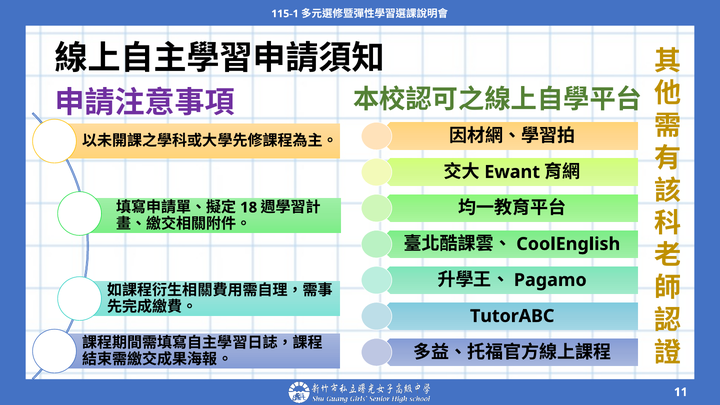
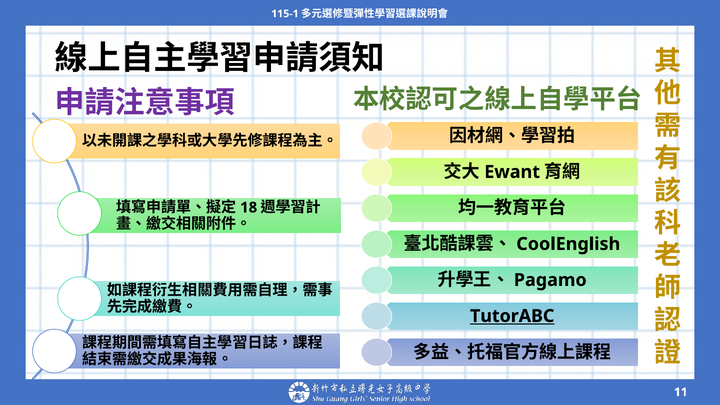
TutorABC underline: none -> present
